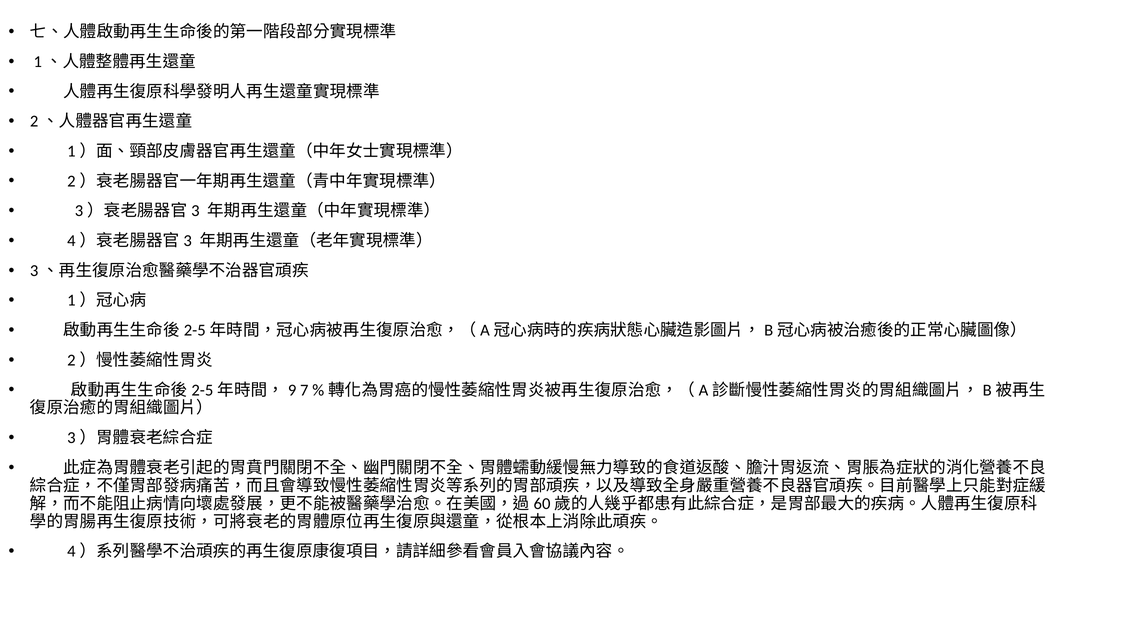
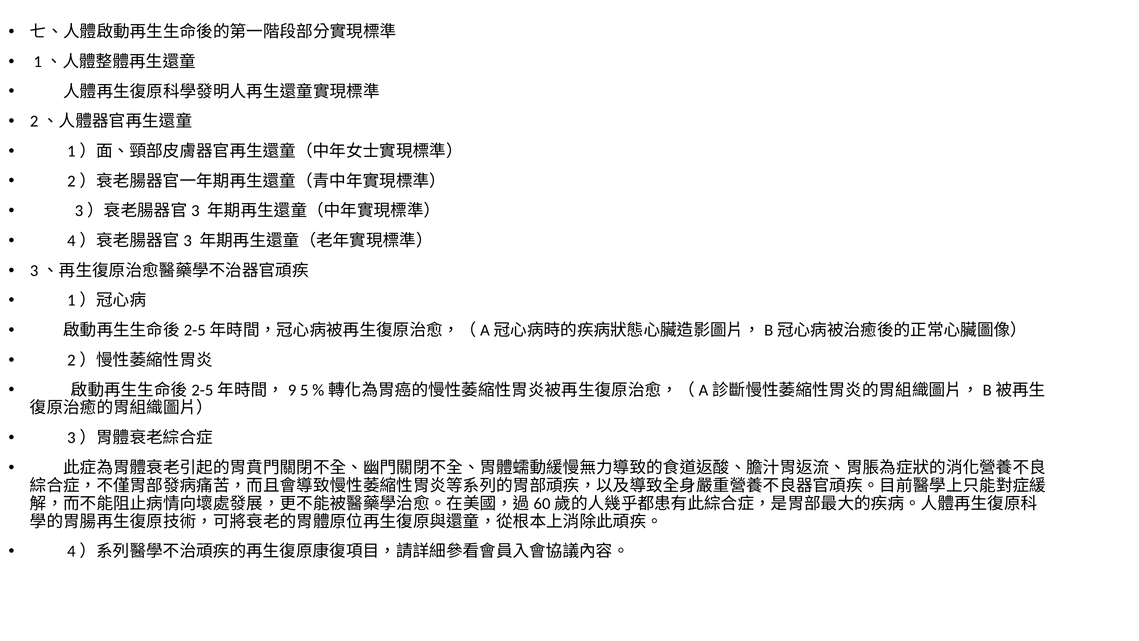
7: 7 -> 5
